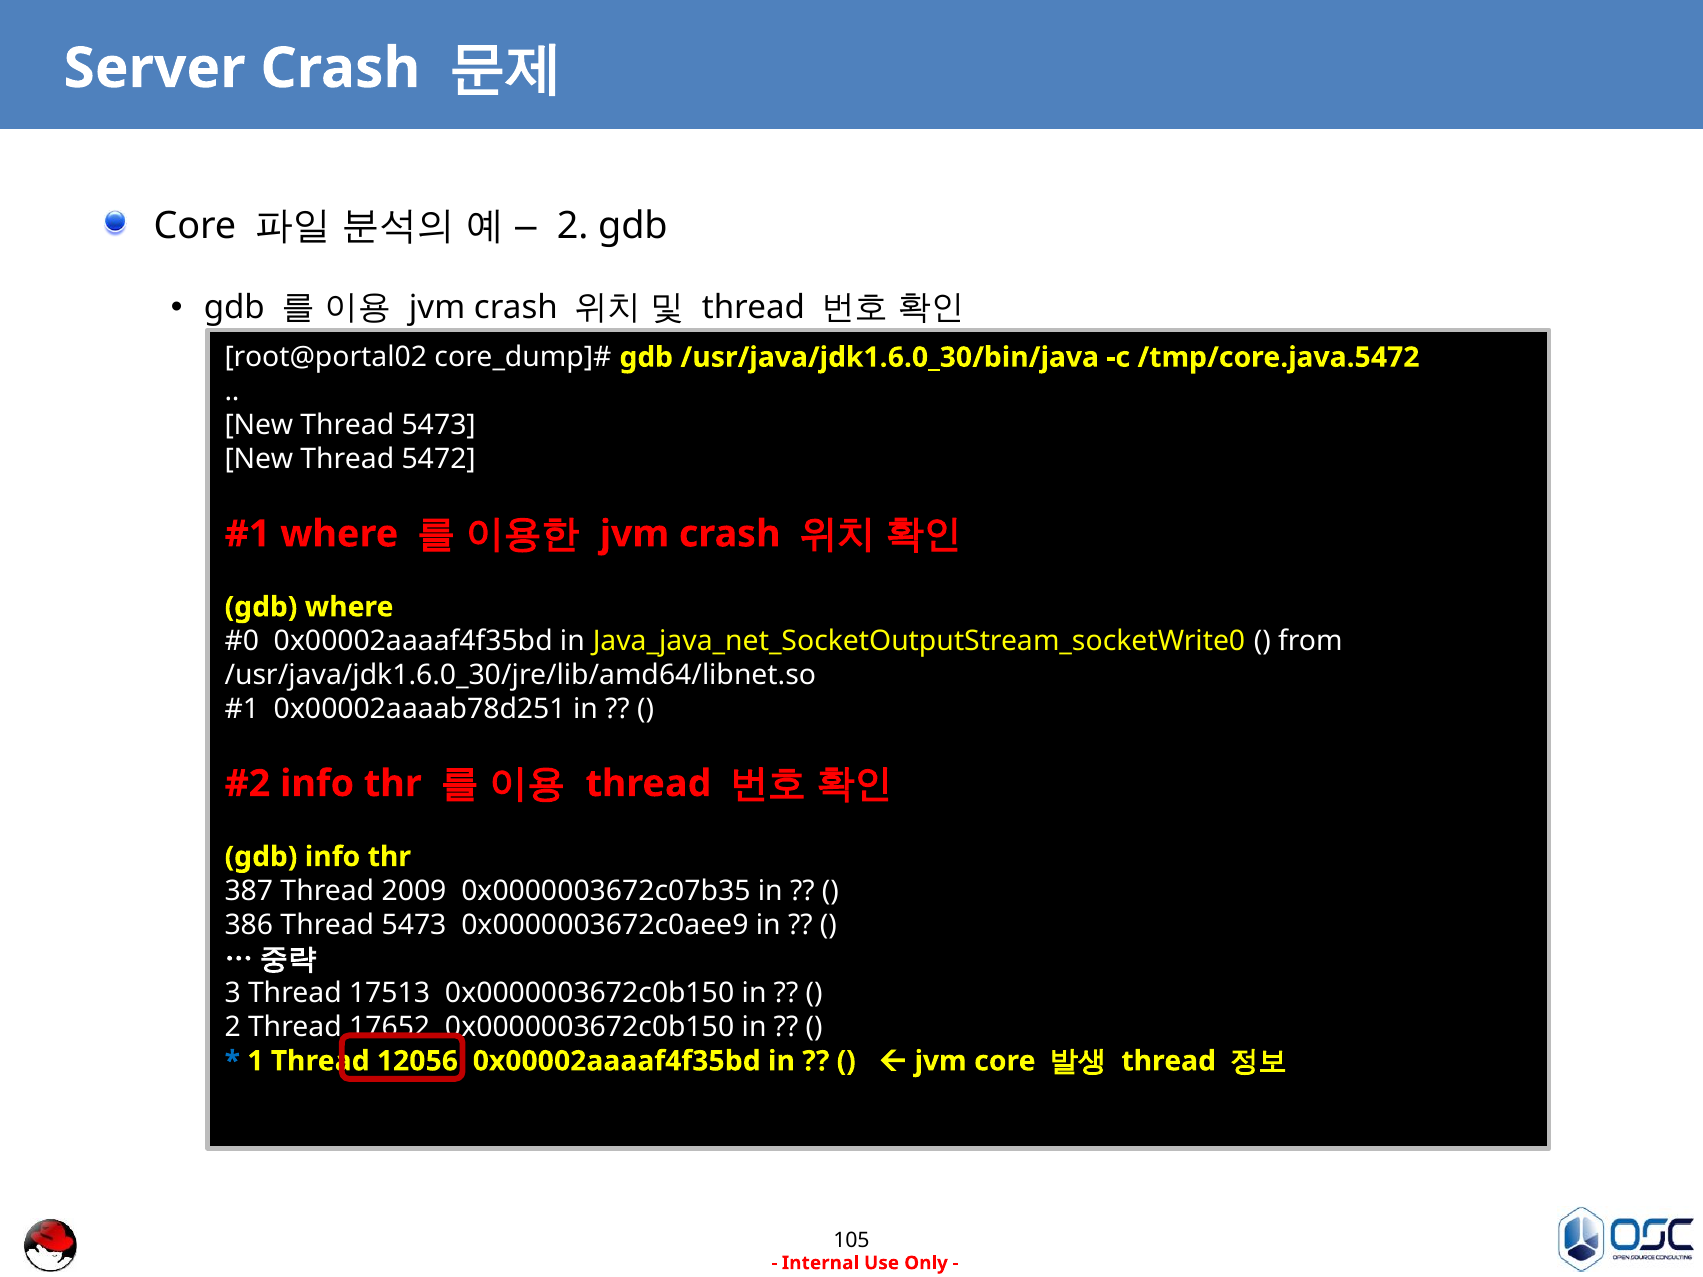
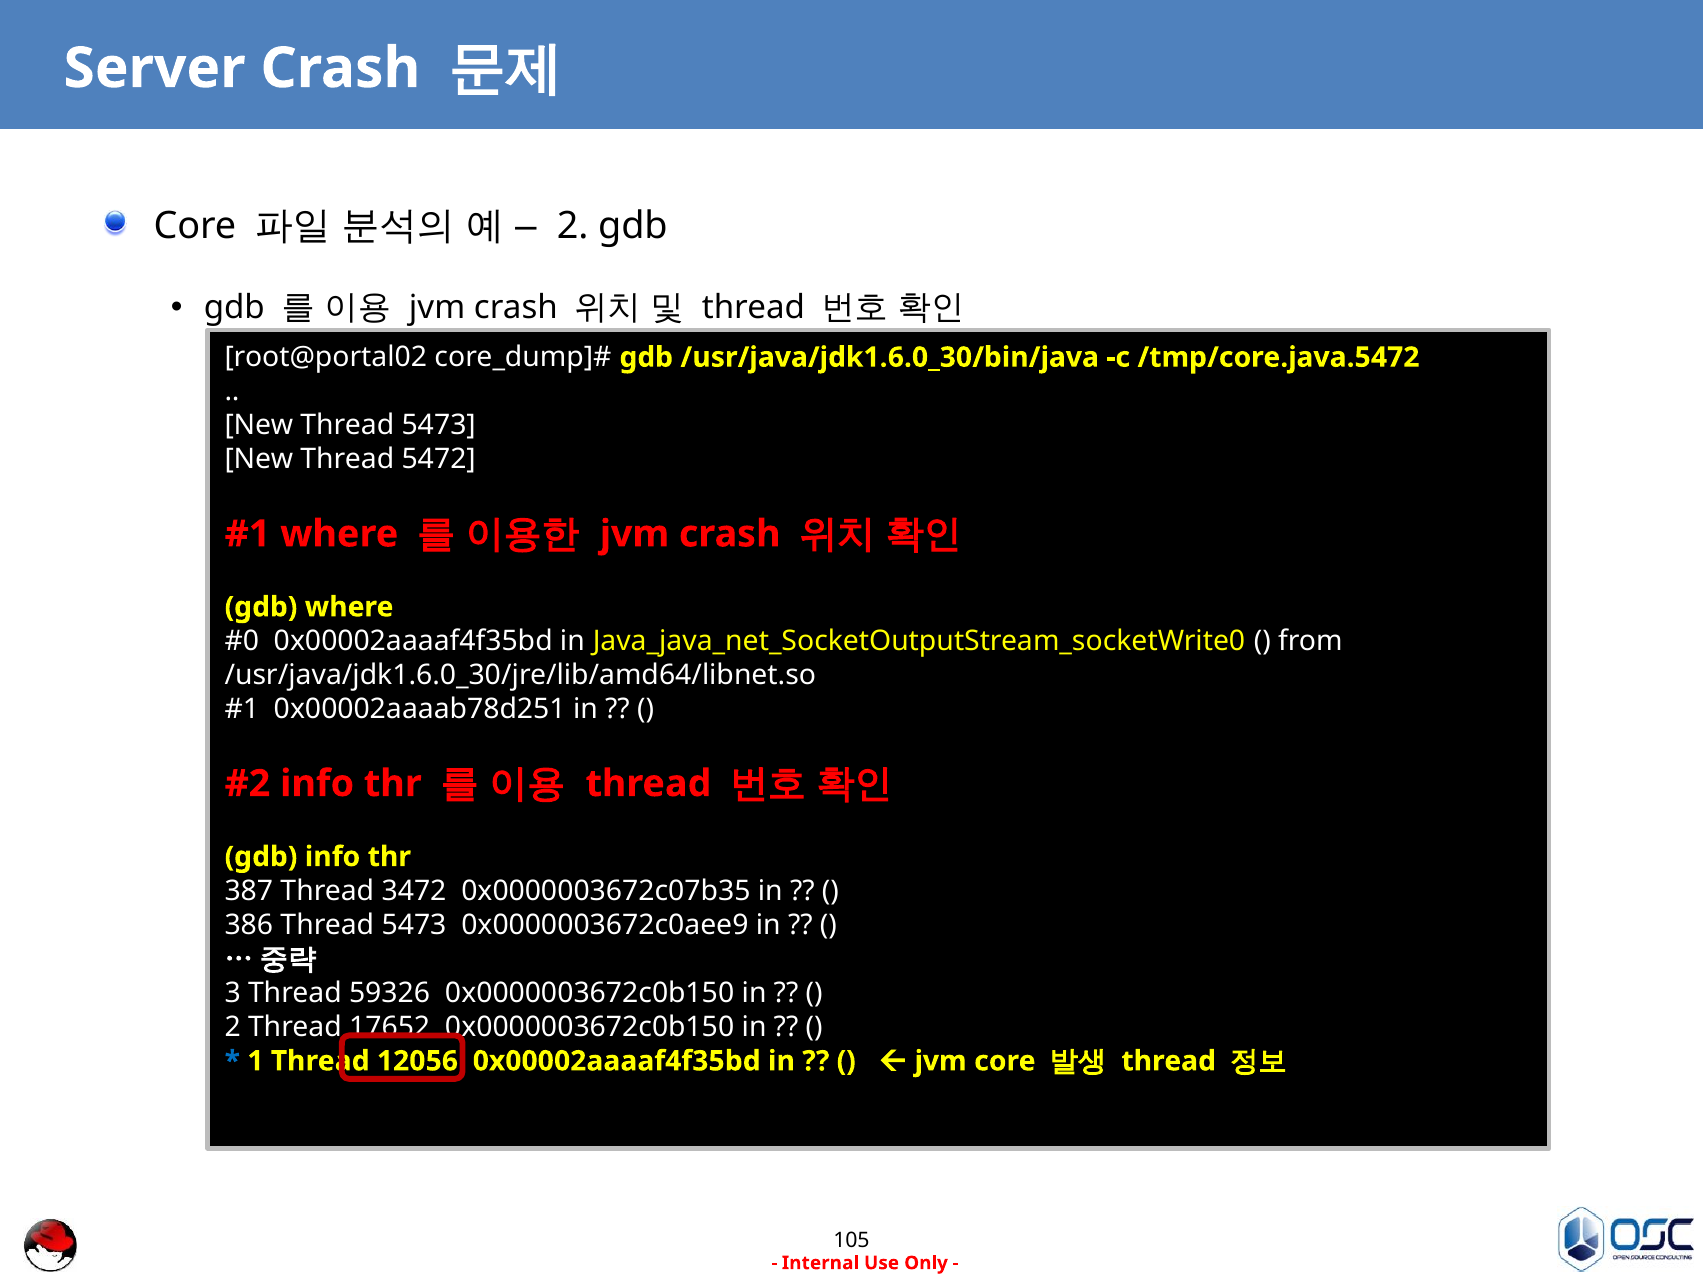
2009: 2009 -> 3472
17513: 17513 -> 59326
